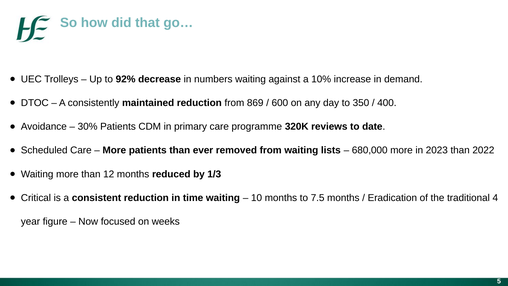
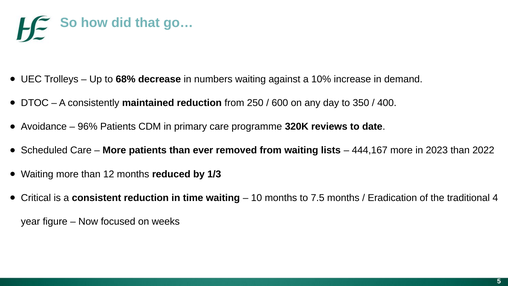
92%: 92% -> 68%
869: 869 -> 250
30%: 30% -> 96%
680,000: 680,000 -> 444,167
